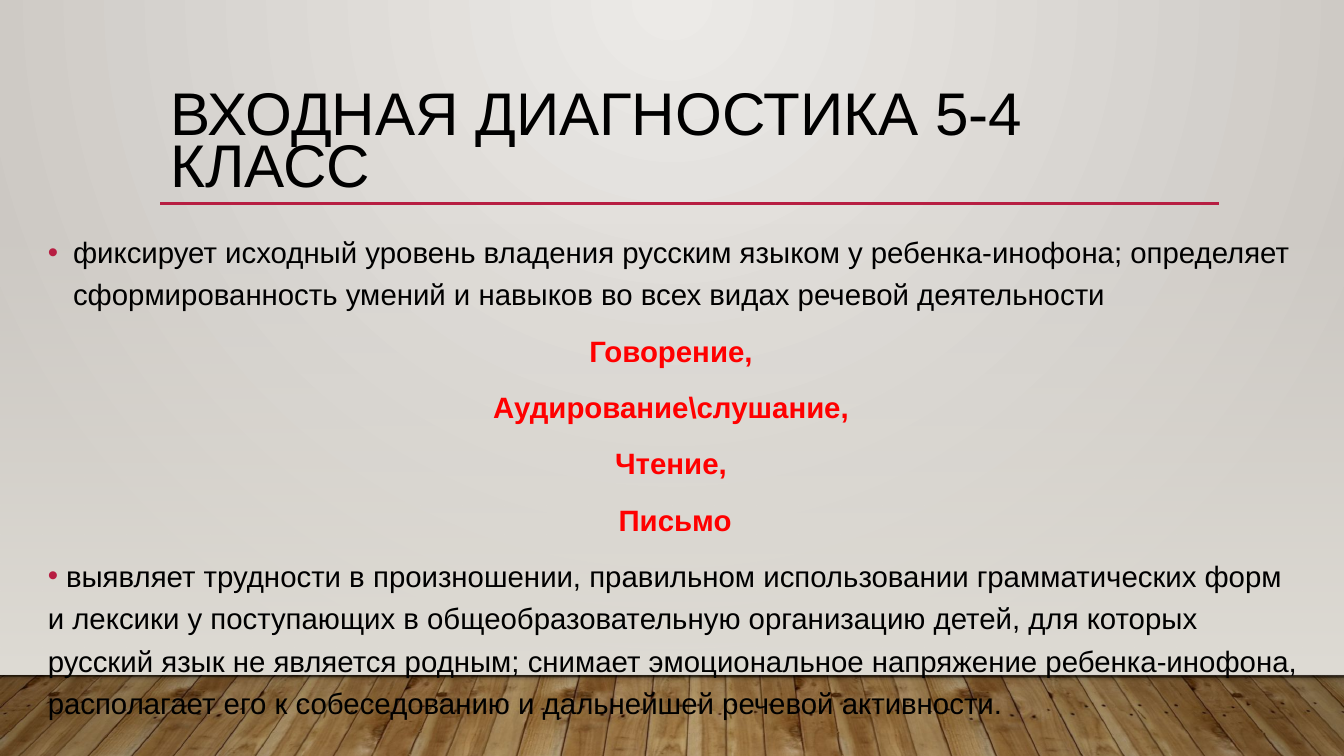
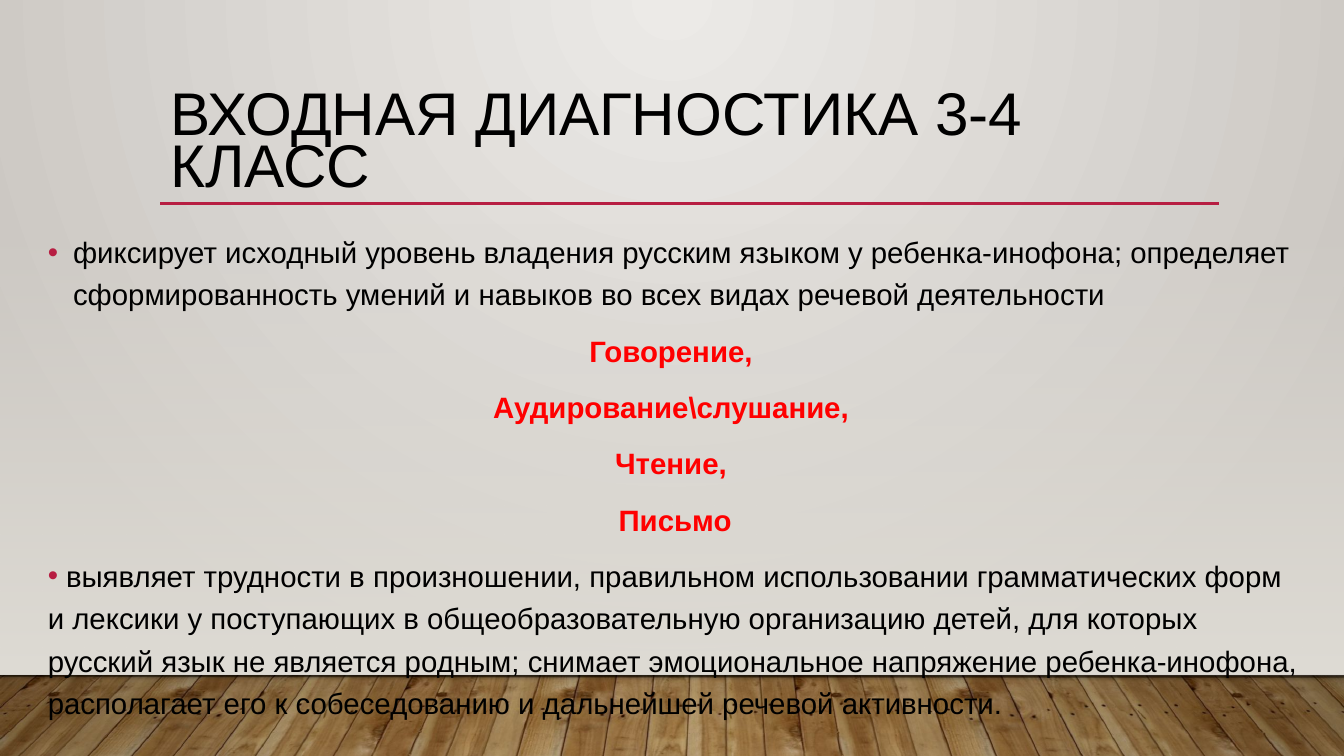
5-4: 5-4 -> 3-4
